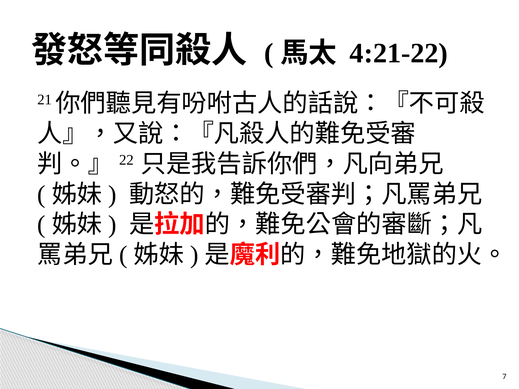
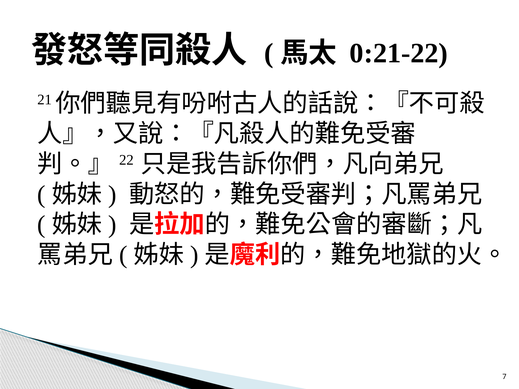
4:21-22: 4:21-22 -> 0:21-22
